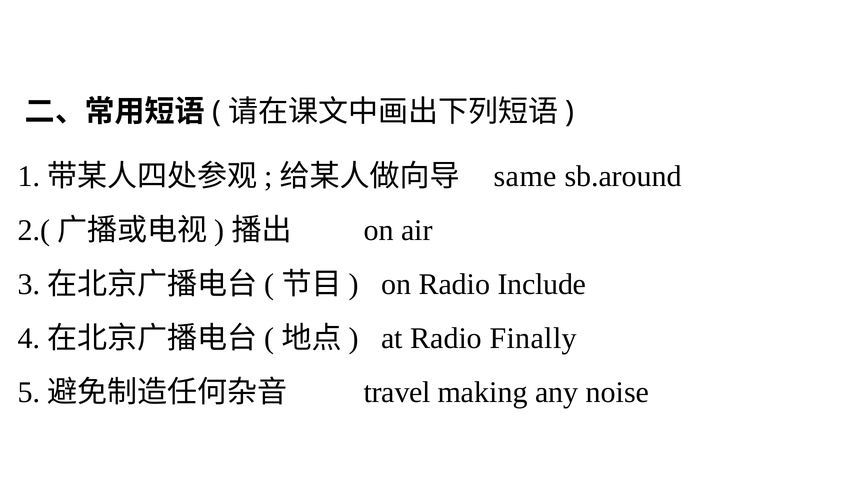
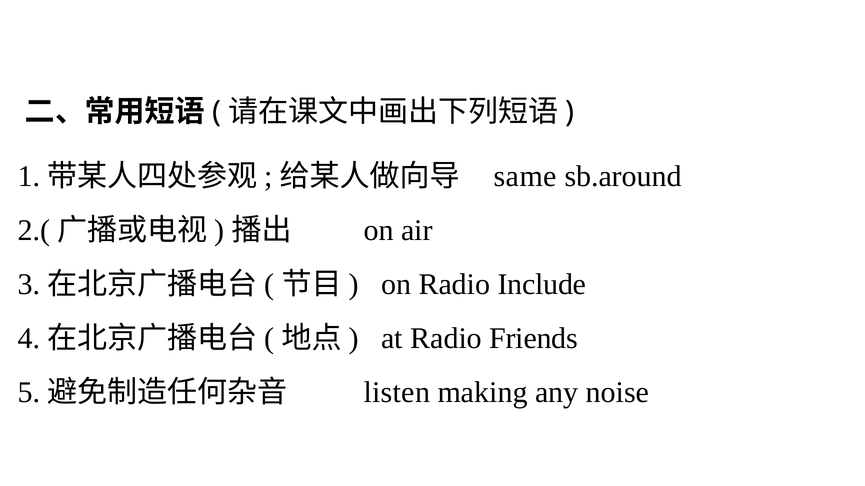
Finally: Finally -> Friends
travel: travel -> listen
